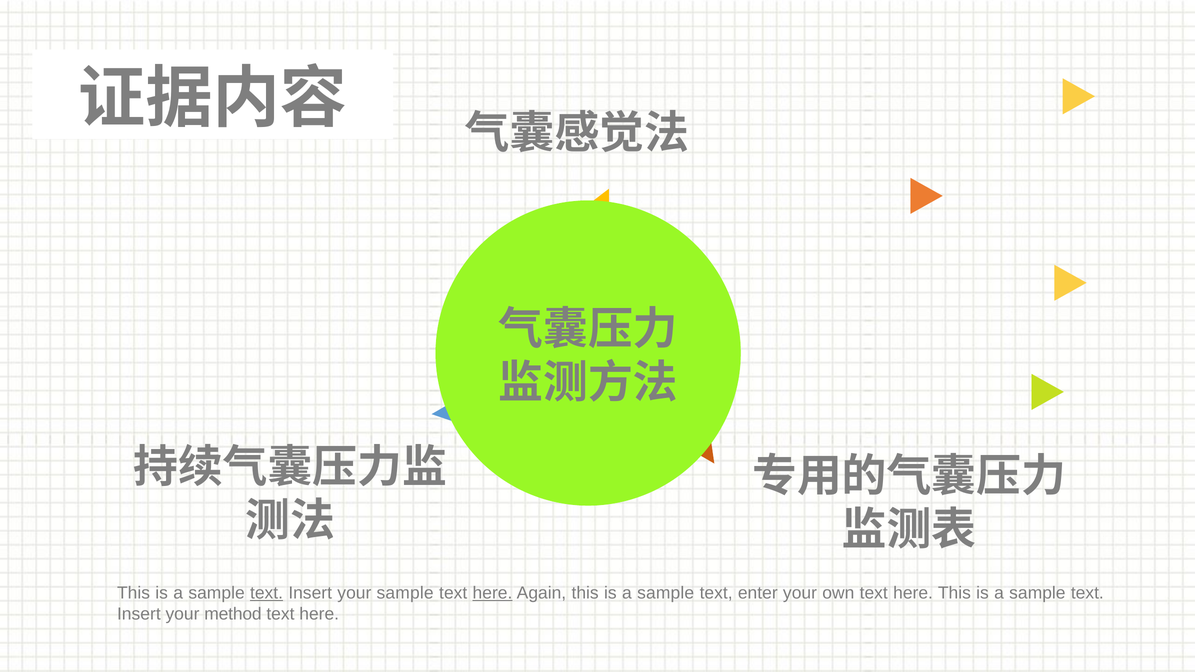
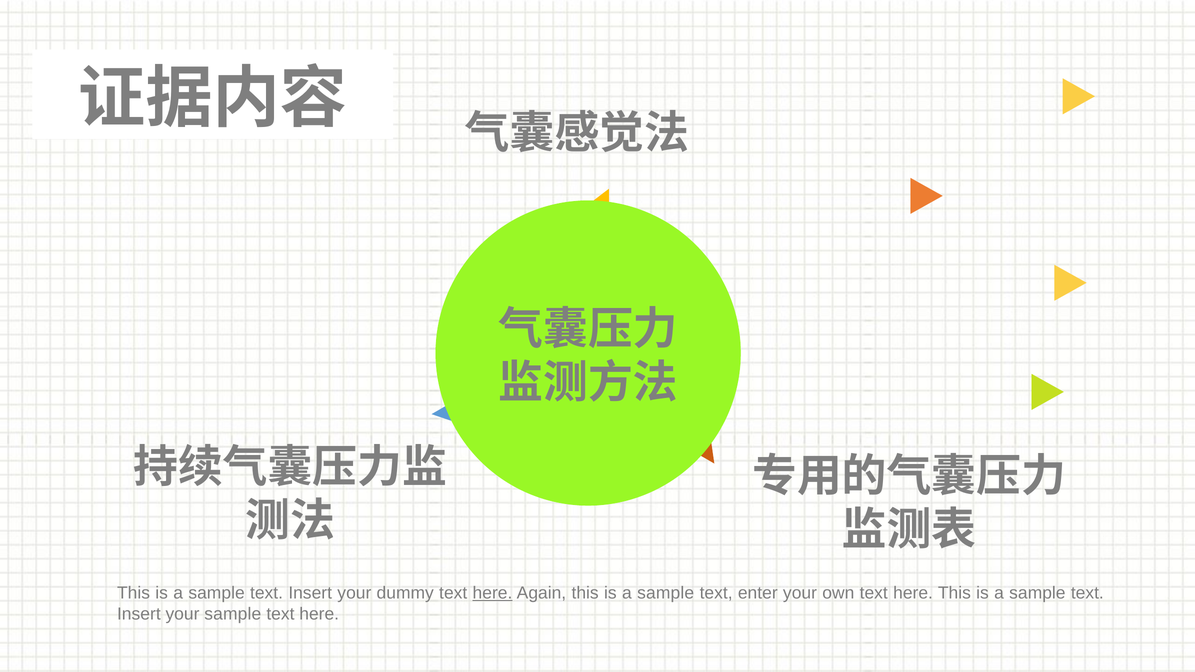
text at (267, 593) underline: present -> none
your sample: sample -> dummy
your method: method -> sample
